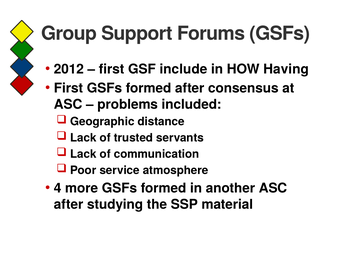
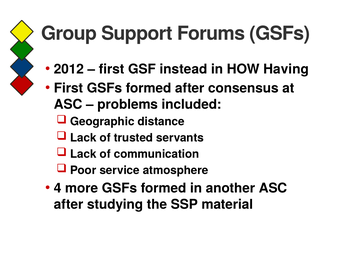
include: include -> instead
